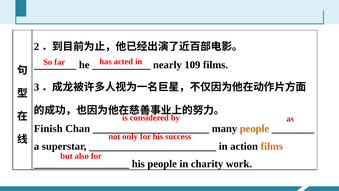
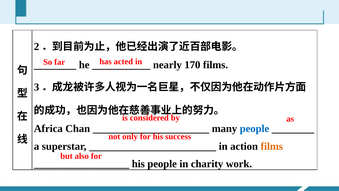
109: 109 -> 170
Finish: Finish -> Africa
people at (254, 128) colour: orange -> blue
